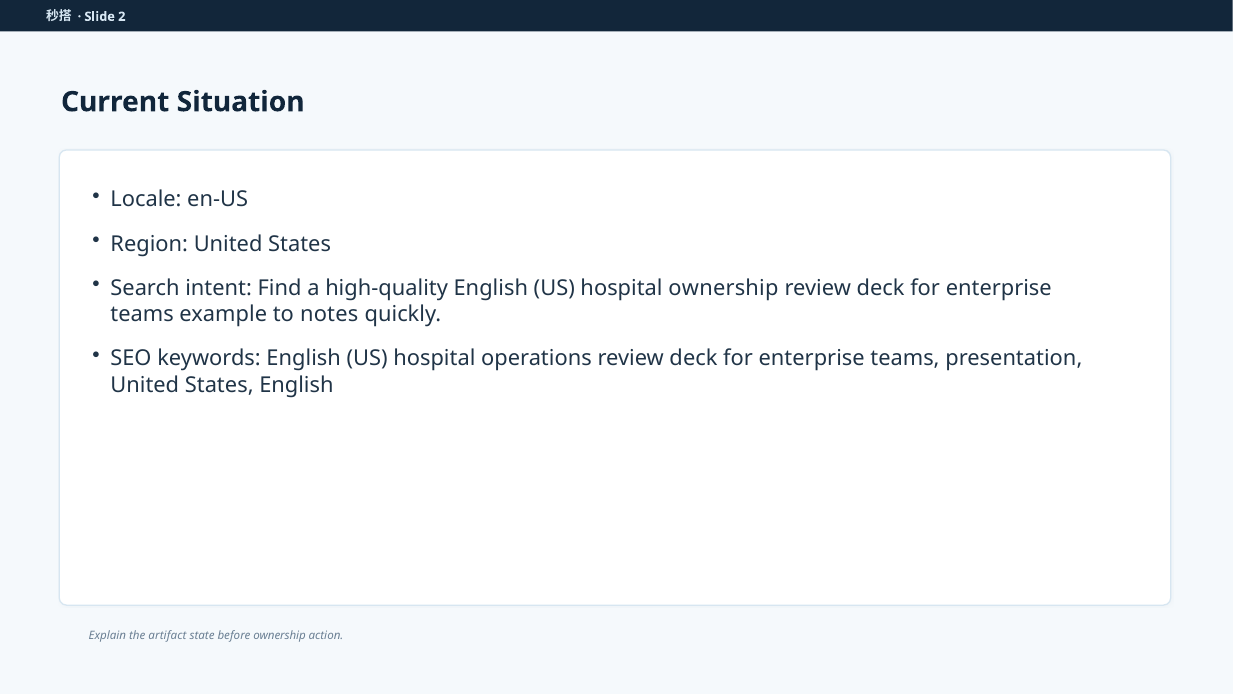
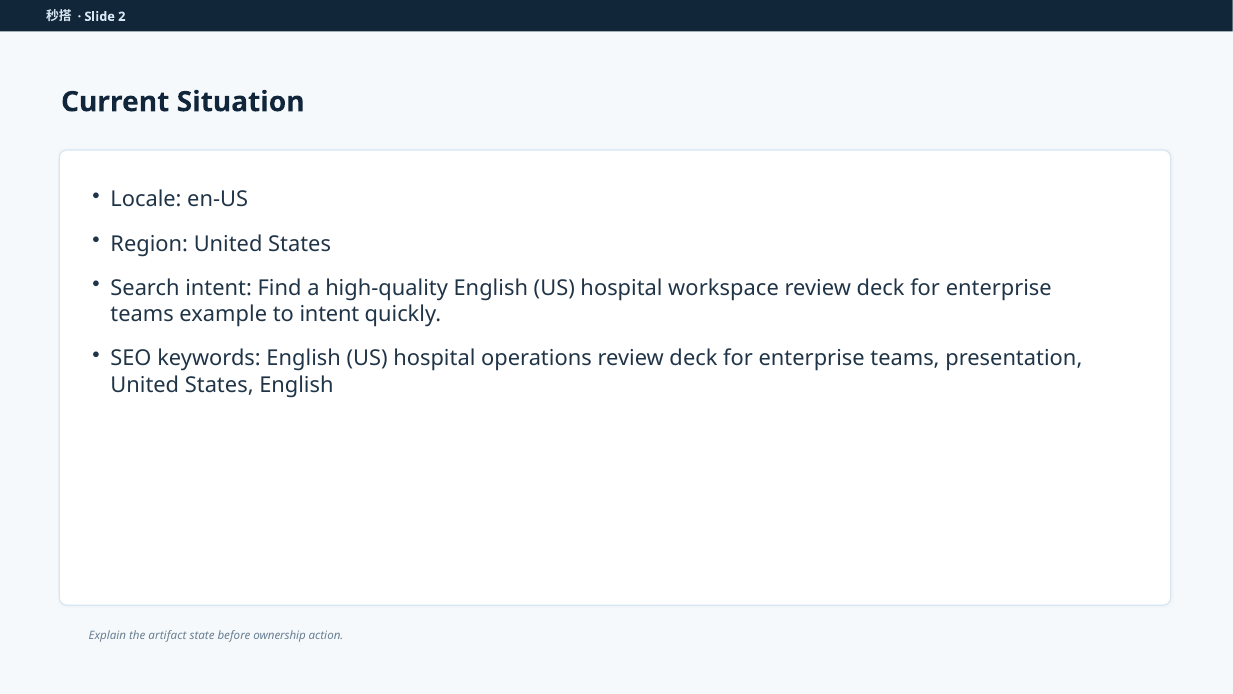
hospital ownership: ownership -> workspace
to notes: notes -> intent
